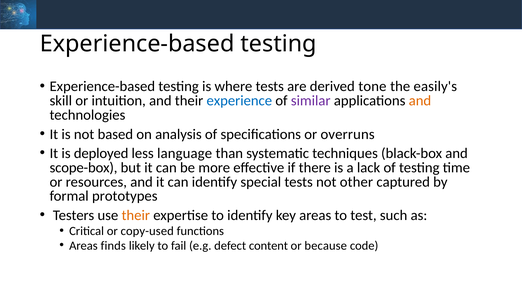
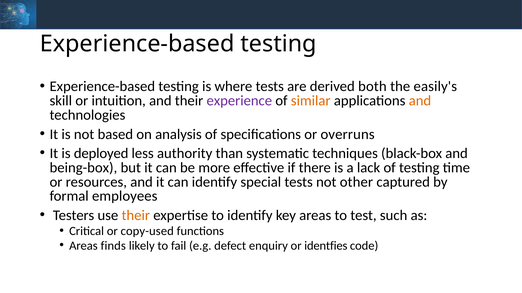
tone: tone -> both
experience colour: blue -> purple
similar colour: purple -> orange
language: language -> authority
scope-box: scope-box -> being-box
prototypes: prototypes -> employees
content: content -> enquiry
because: because -> identfies
